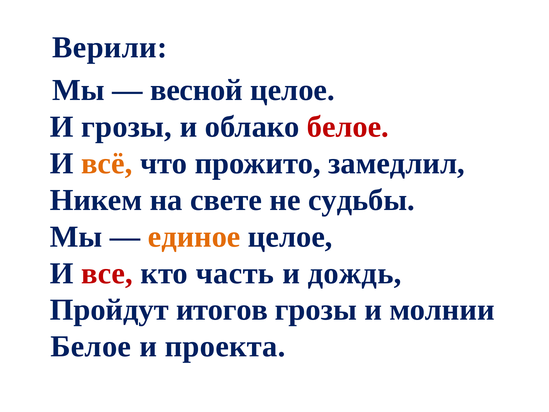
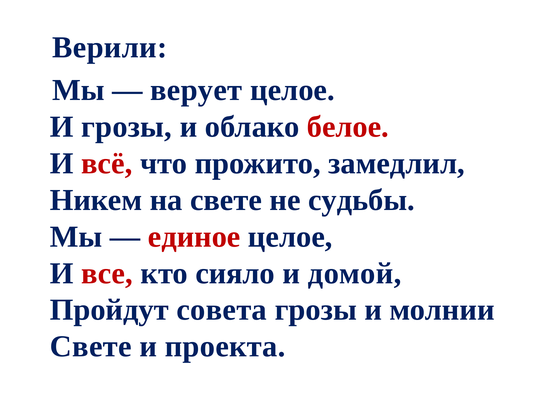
весной: весной -> верует
всё colour: orange -> red
единое colour: orange -> red
часть: часть -> сияло
дождь: дождь -> домой
итогов: итогов -> совета
Белое at (91, 346): Белое -> Свете
